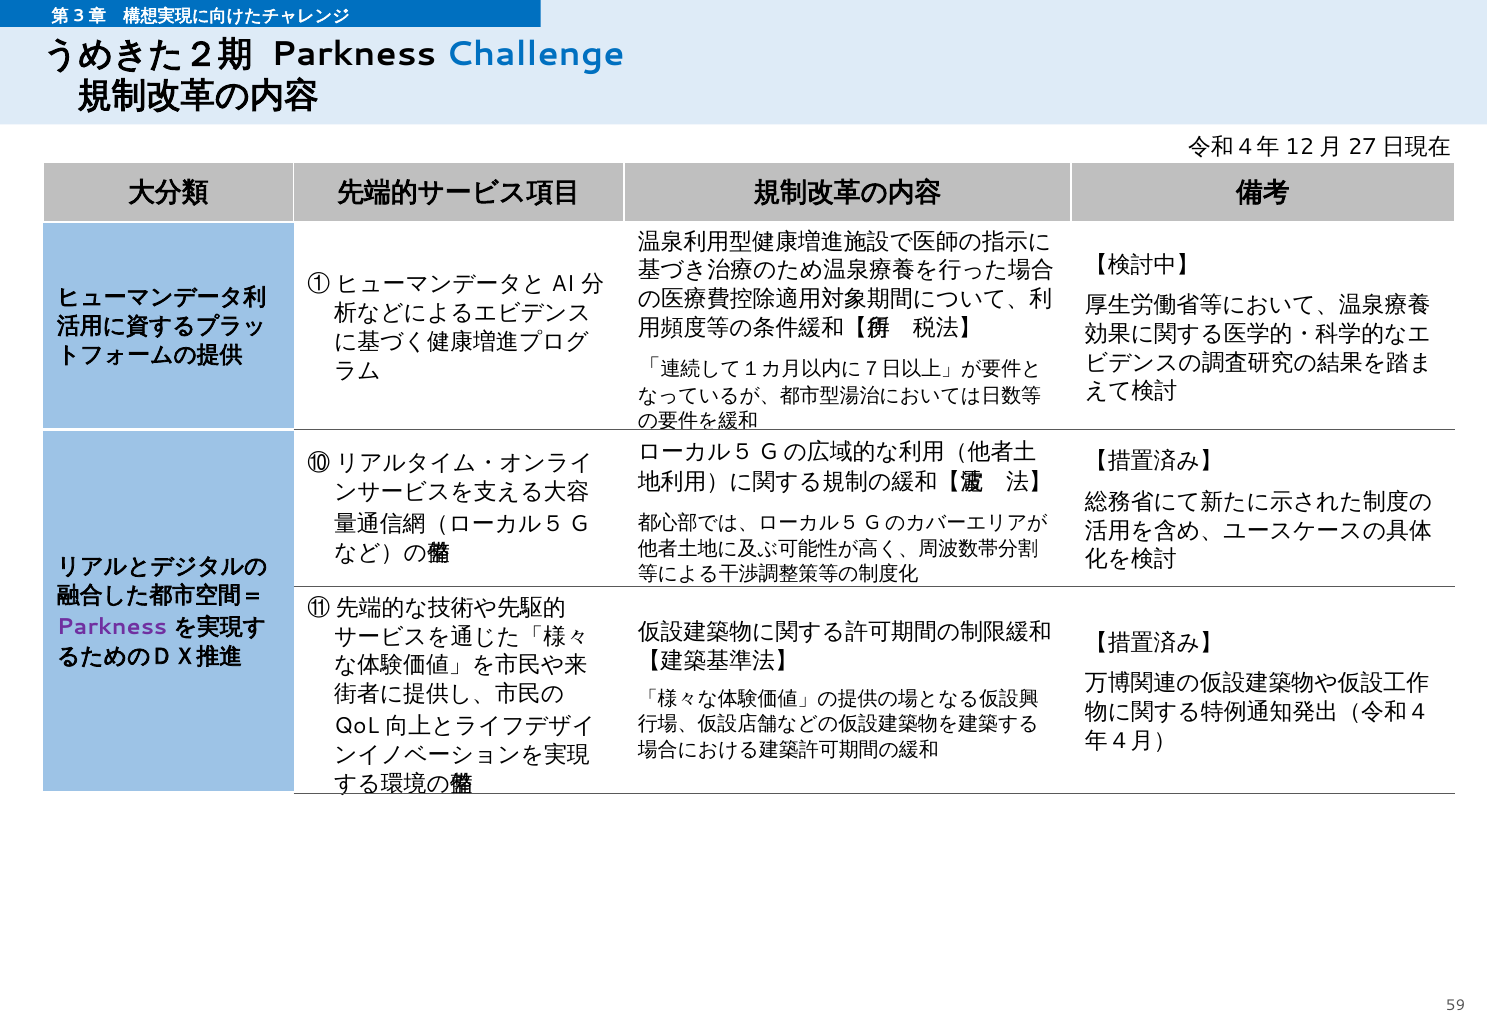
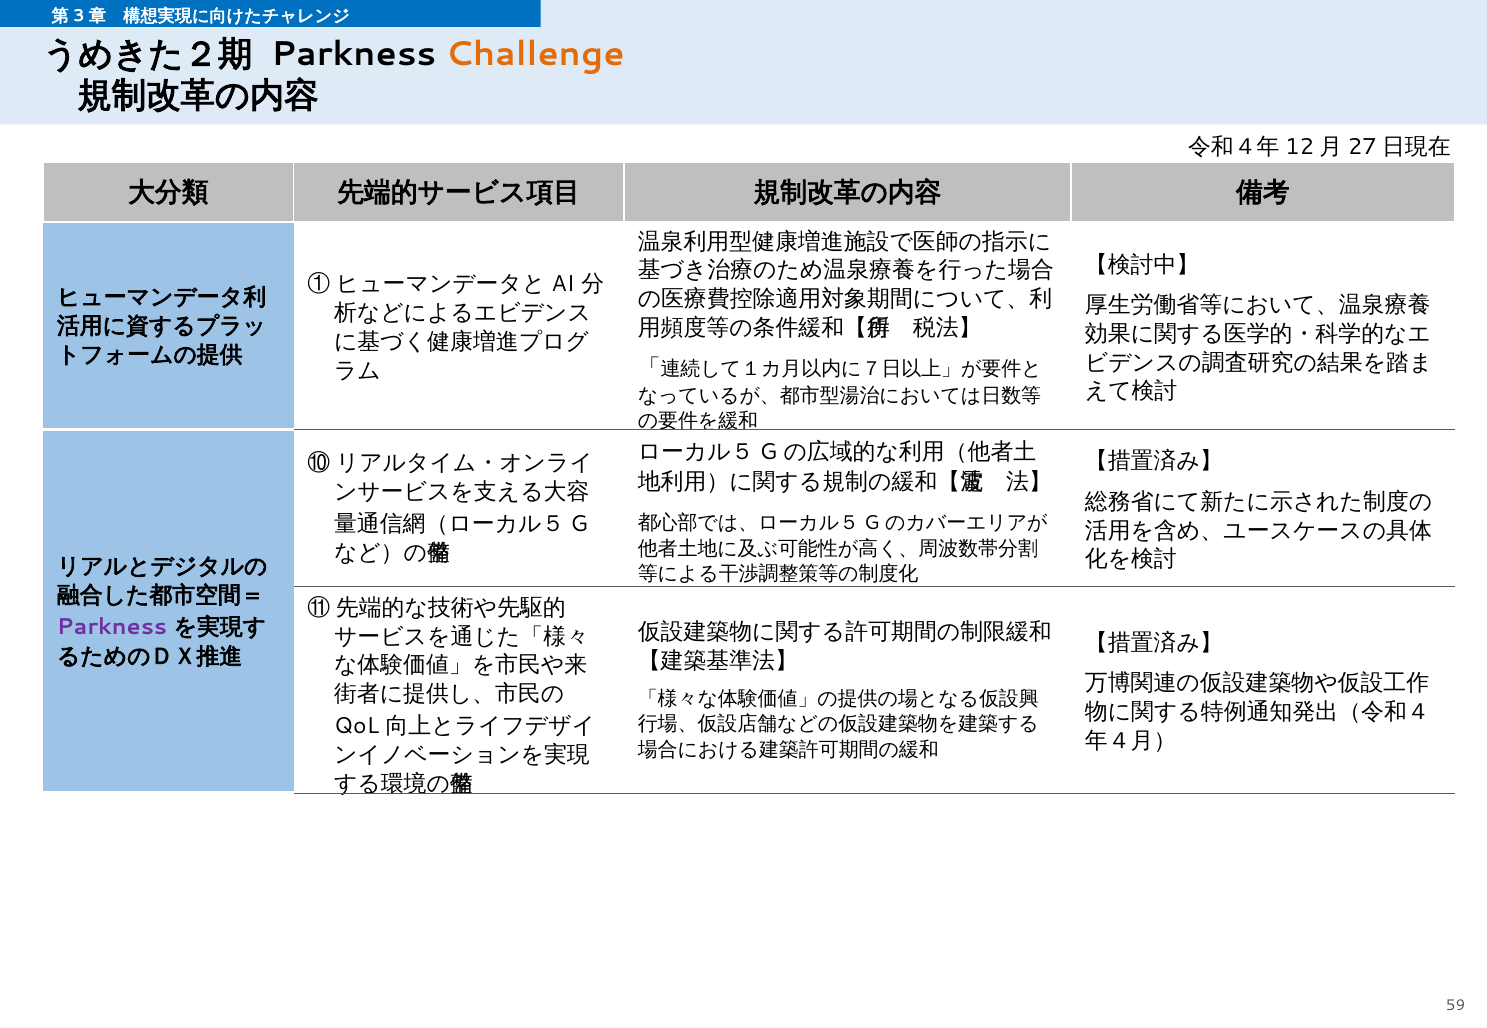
Challenge colour: blue -> orange
